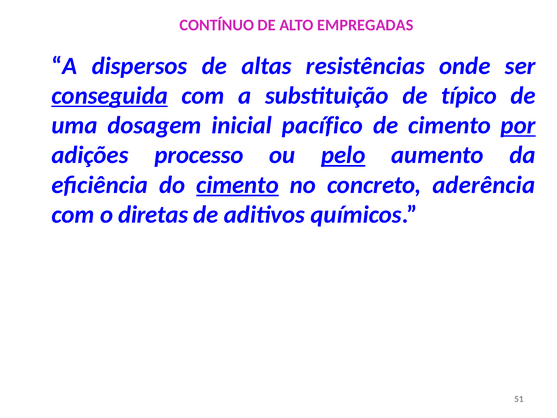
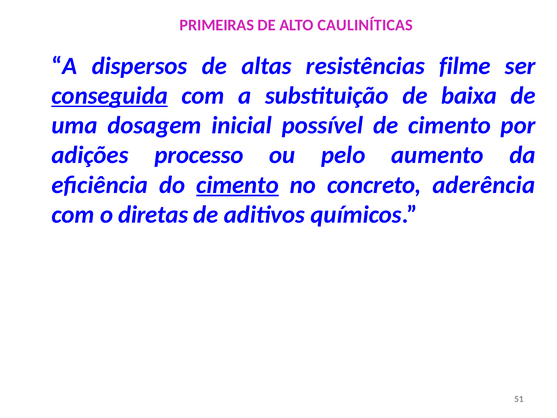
CONTÍNUO: CONTÍNUO -> PRIMEIRAS
EMPREGADAS: EMPREGADAS -> CAULINÍTICAS
onde: onde -> filme
típico: típico -> baixa
pacífico: pacífico -> possível
por underline: present -> none
pelo underline: present -> none
